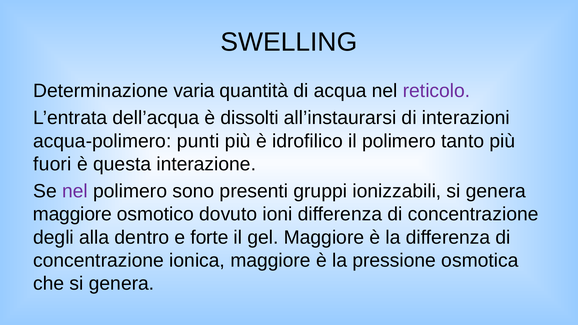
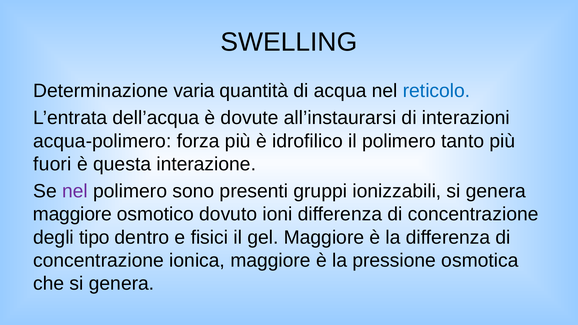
reticolo colour: purple -> blue
dissolti: dissolti -> dovute
punti: punti -> forza
alla: alla -> tipo
forte: forte -> fisici
